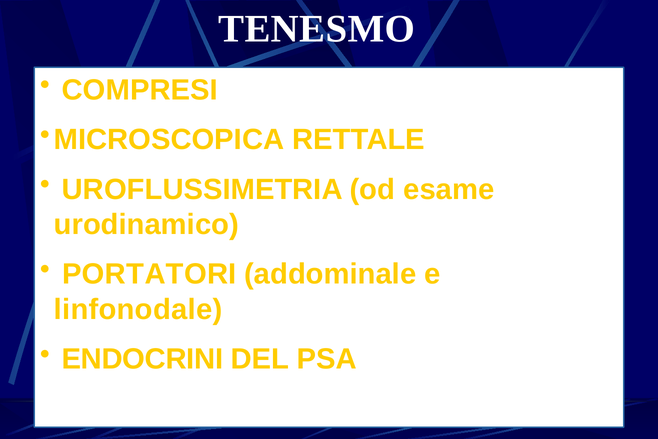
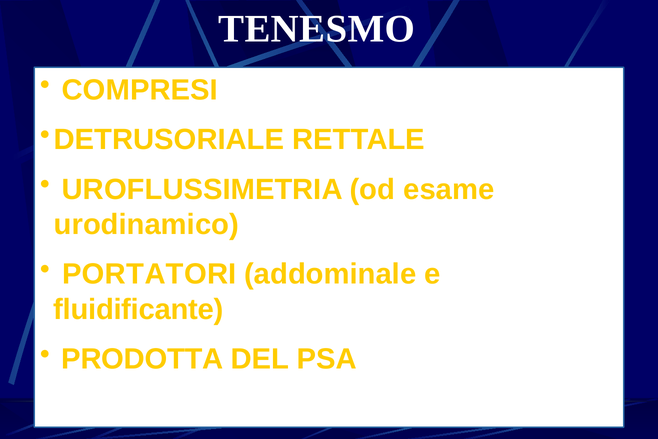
MICROSCOPICA: MICROSCOPICA -> DETRUSORIALE
linfonodale: linfonodale -> fluidificante
ENDOCRINI: ENDOCRINI -> PRODOTTA
